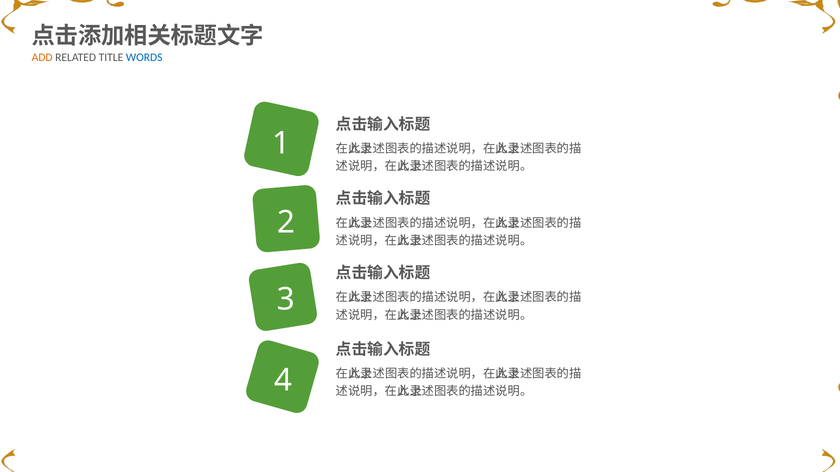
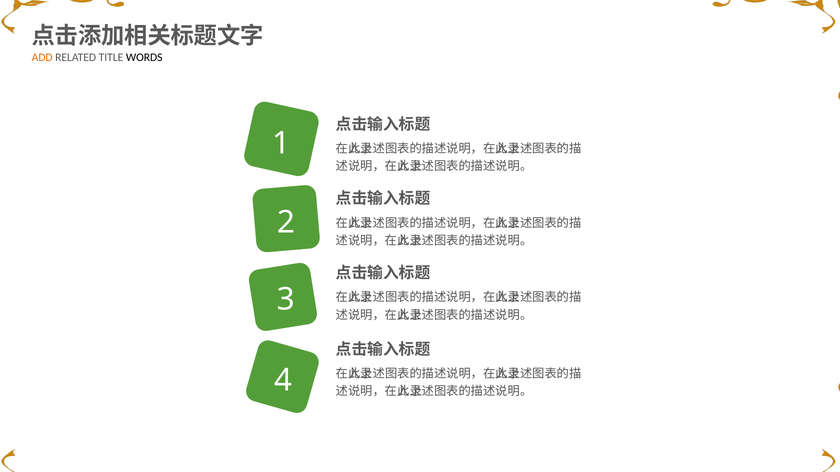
WORDS colour: blue -> black
